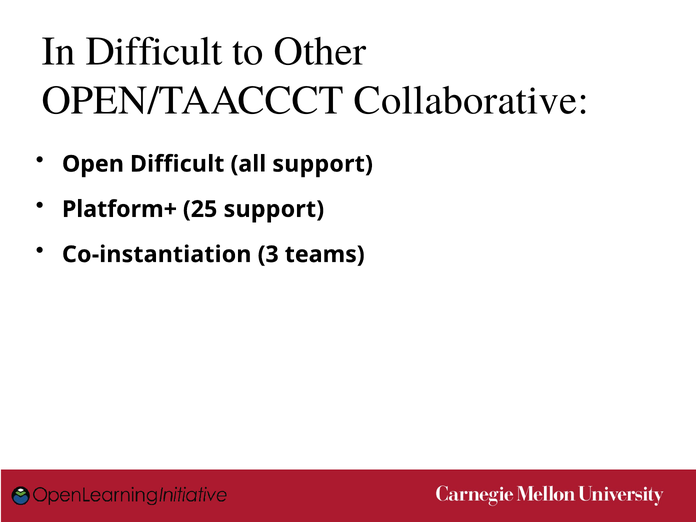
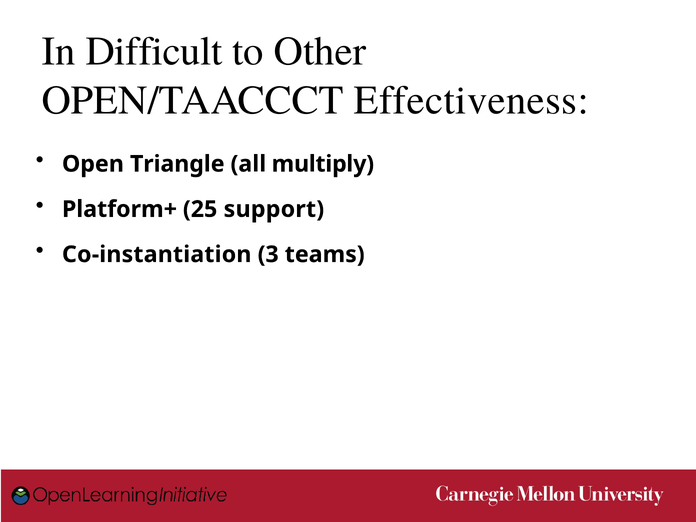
Collaborative: Collaborative -> Effectiveness
Open Difficult: Difficult -> Triangle
all support: support -> multiply
